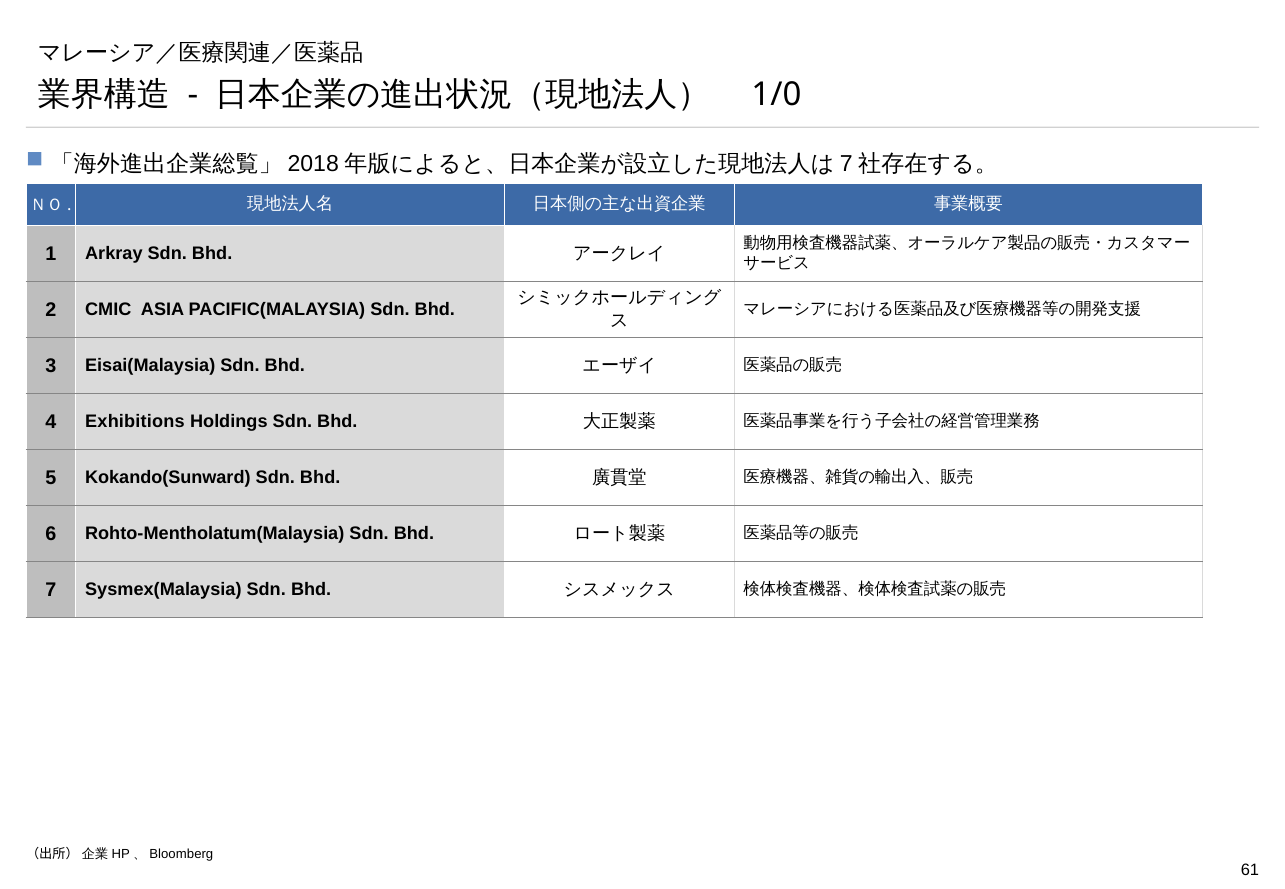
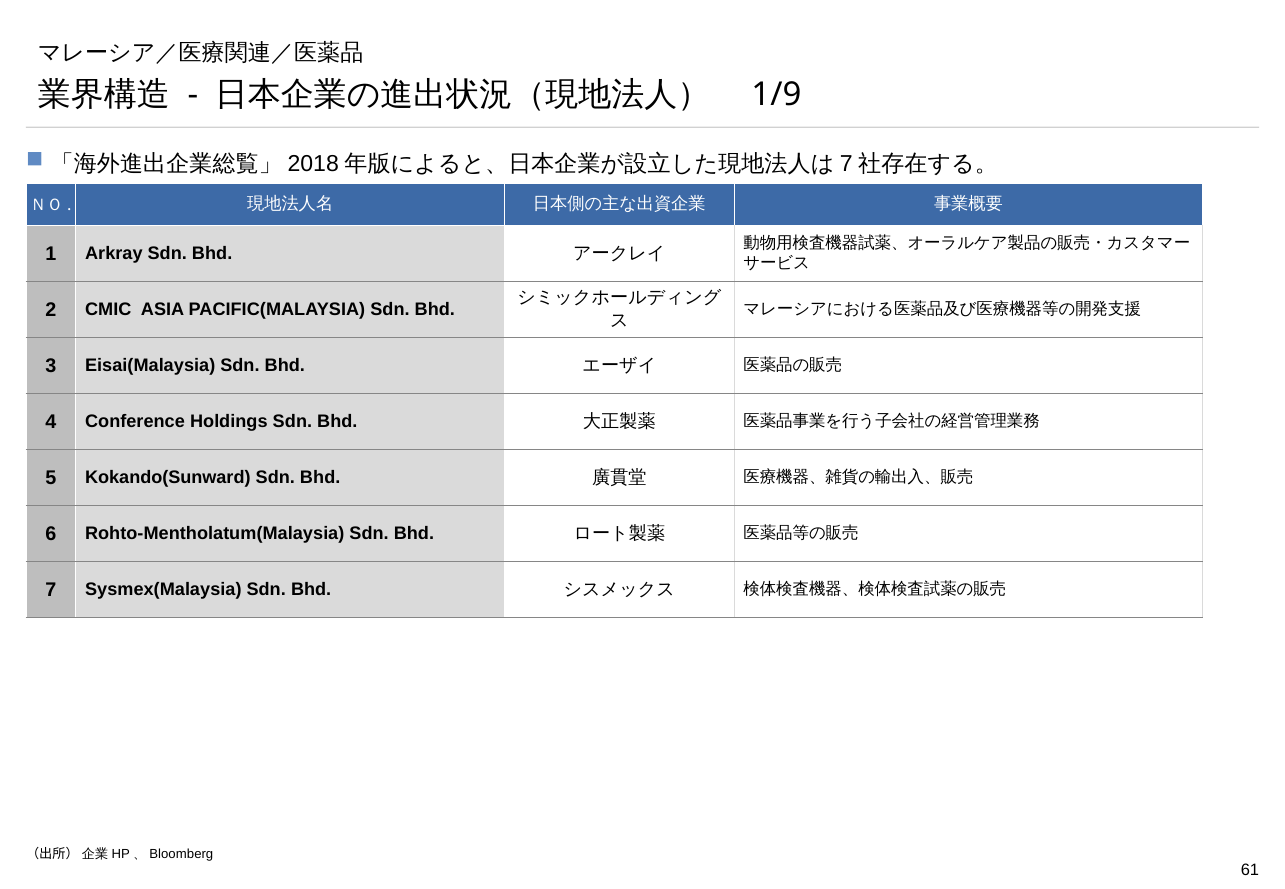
1/0: 1/0 -> 1/9
Exhibitions: Exhibitions -> Conference
